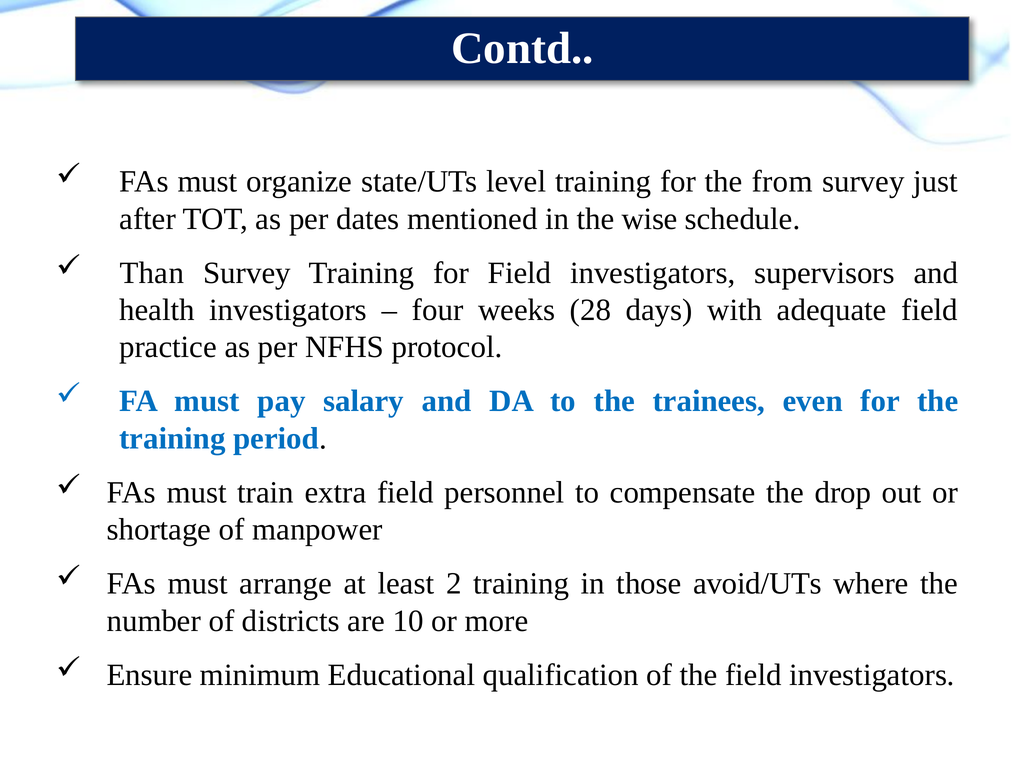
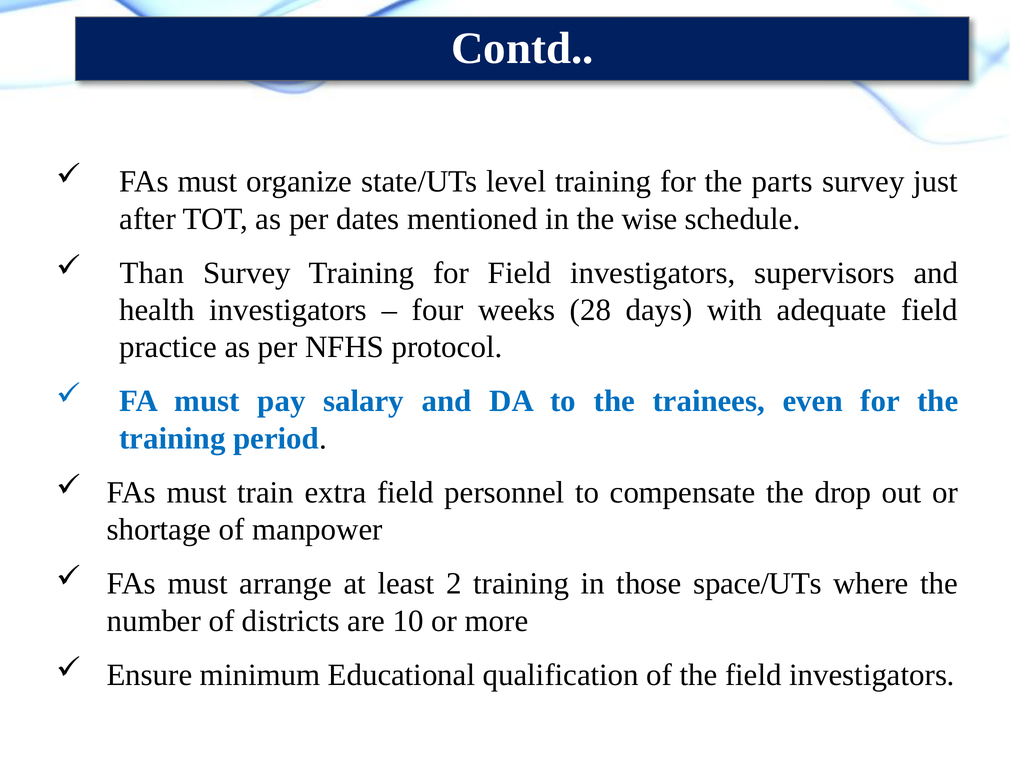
from: from -> parts
avoid/UTs: avoid/UTs -> space/UTs
